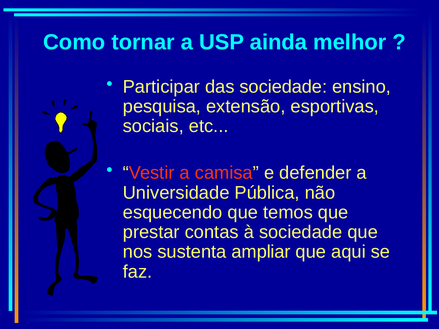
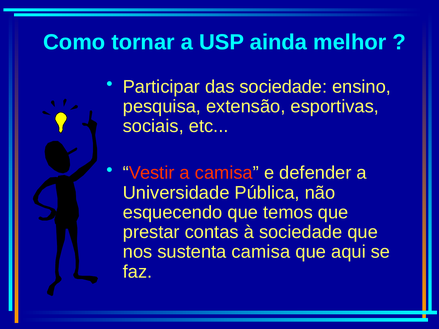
sustenta ampliar: ampliar -> camisa
